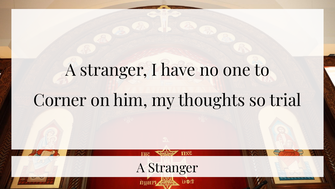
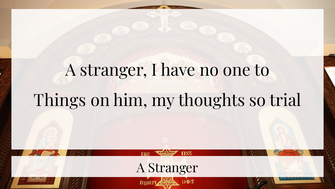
Corner: Corner -> Things
